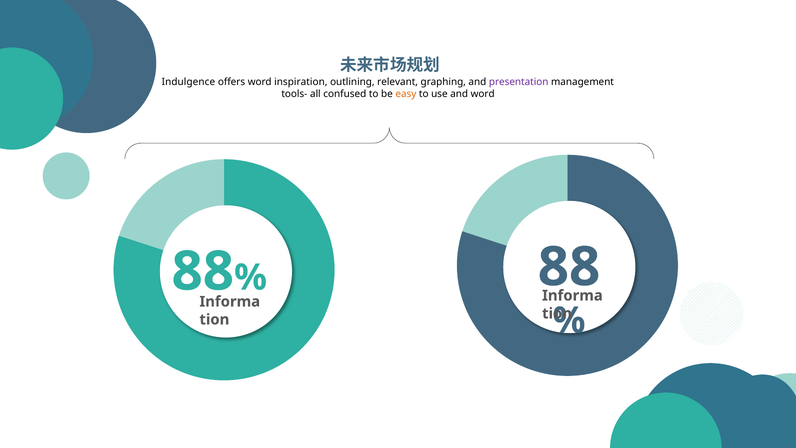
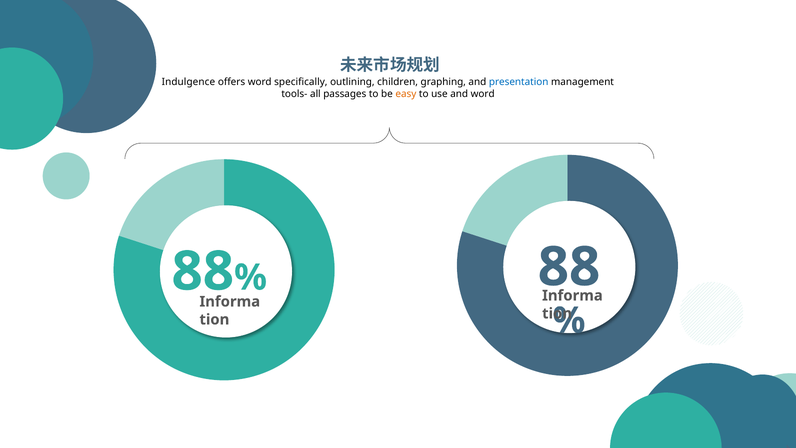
inspiration: inspiration -> specifically
relevant: relevant -> children
presentation colour: purple -> blue
confused: confused -> passages
